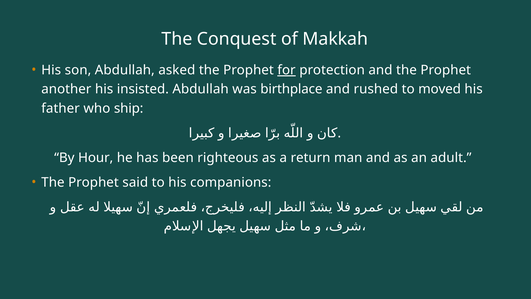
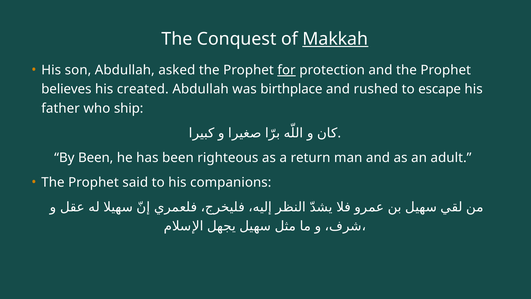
Makkah underline: none -> present
another: another -> believes
insisted: insisted -> created
moved: moved -> escape
By Hour: Hour -> Been
